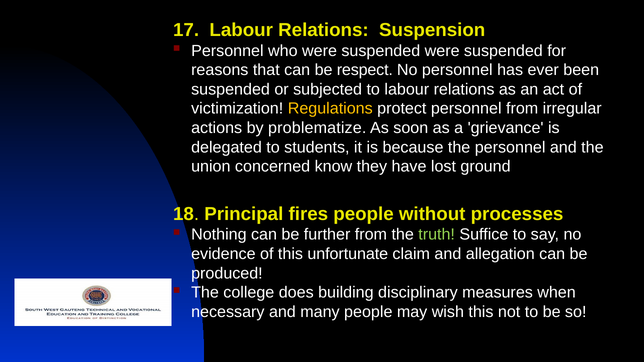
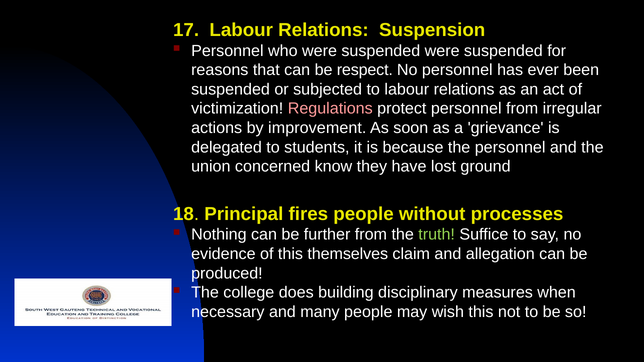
Regulations colour: yellow -> pink
problematize: problematize -> improvement
unfortunate: unfortunate -> themselves
